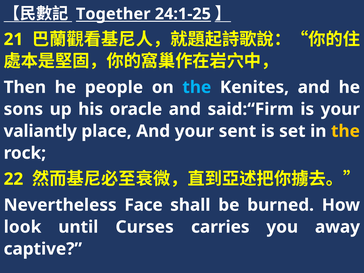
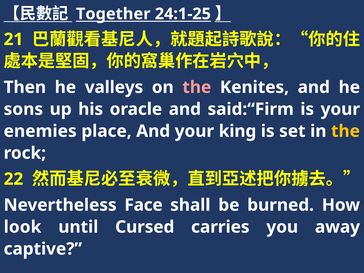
people: people -> valleys
the at (197, 87) colour: light blue -> pink
valiantly: valiantly -> enemies
sent: sent -> king
Curses: Curses -> Cursed
